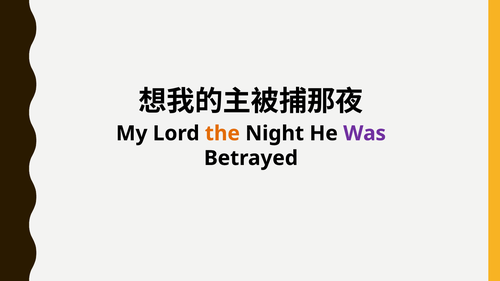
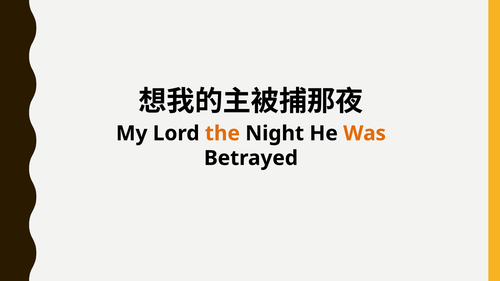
Was colour: purple -> orange
